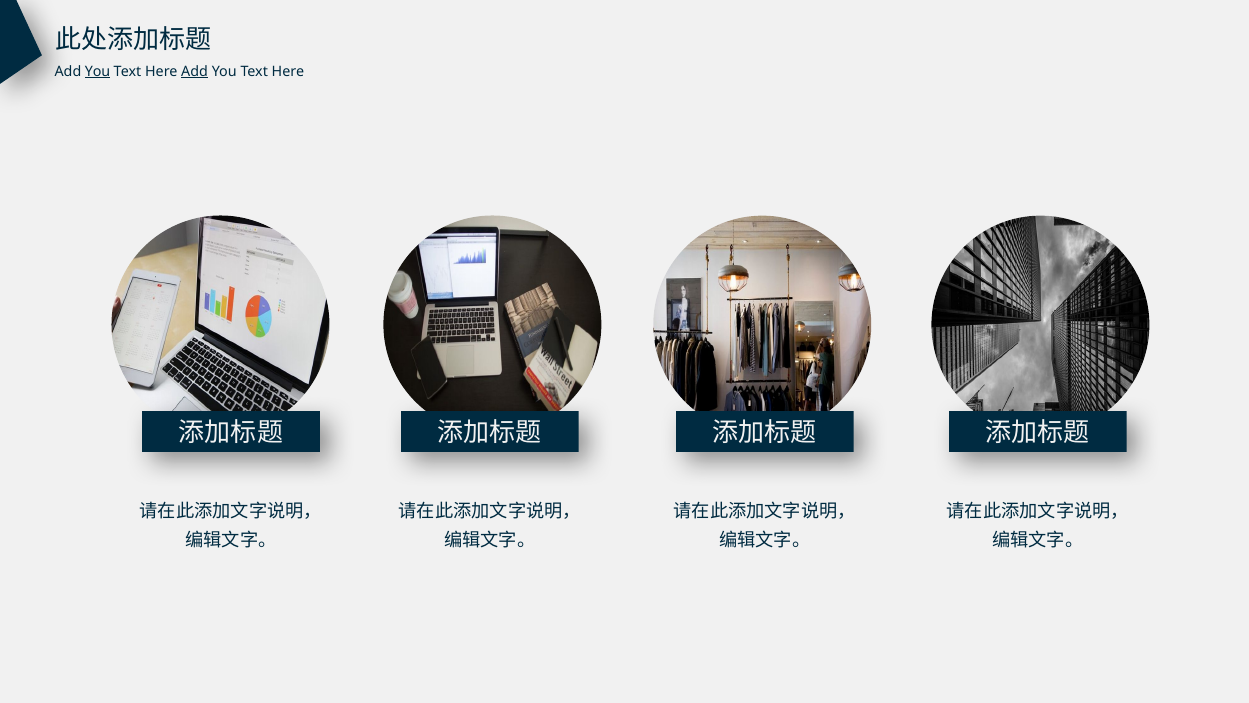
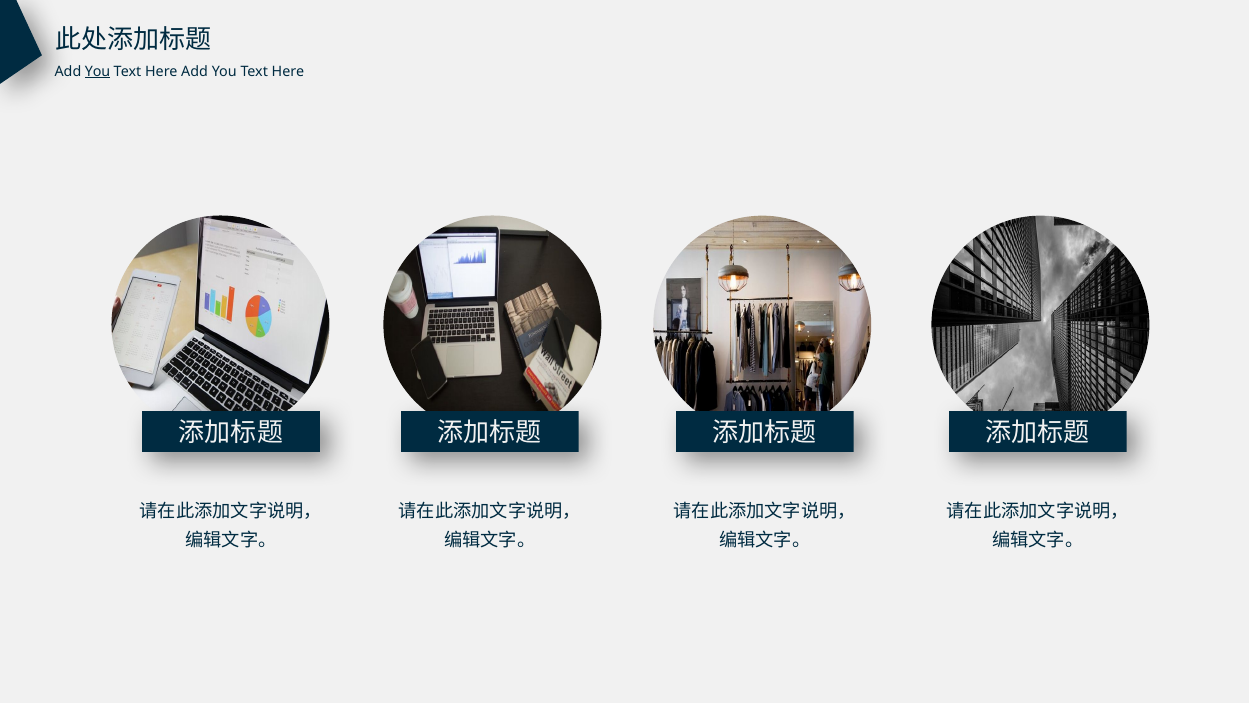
Add at (195, 71) underline: present -> none
